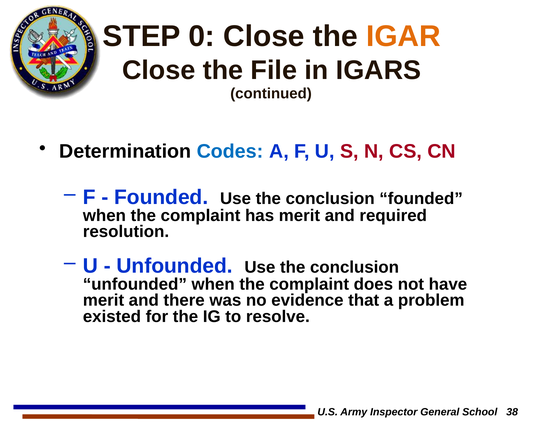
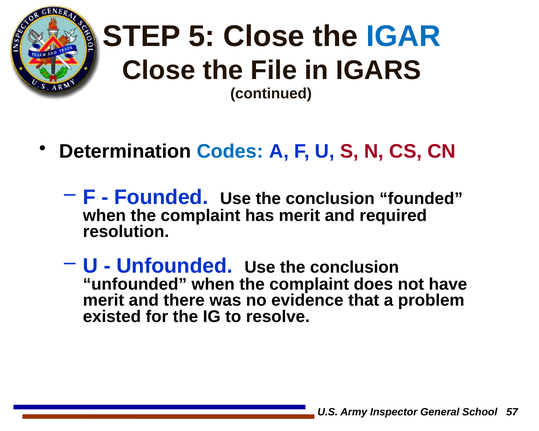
0: 0 -> 5
IGAR colour: orange -> blue
38: 38 -> 57
